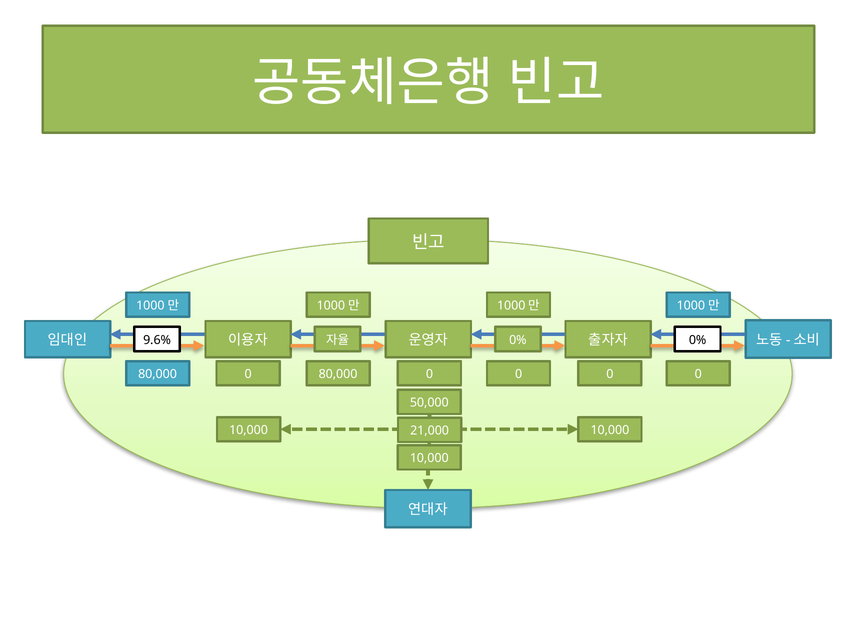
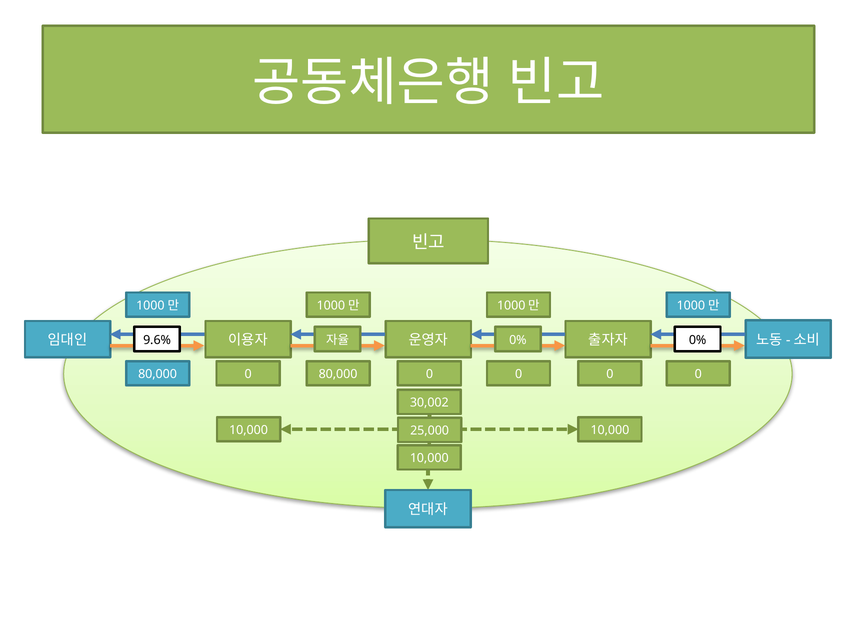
50,000: 50,000 -> 30,002
21,000: 21,000 -> 25,000
